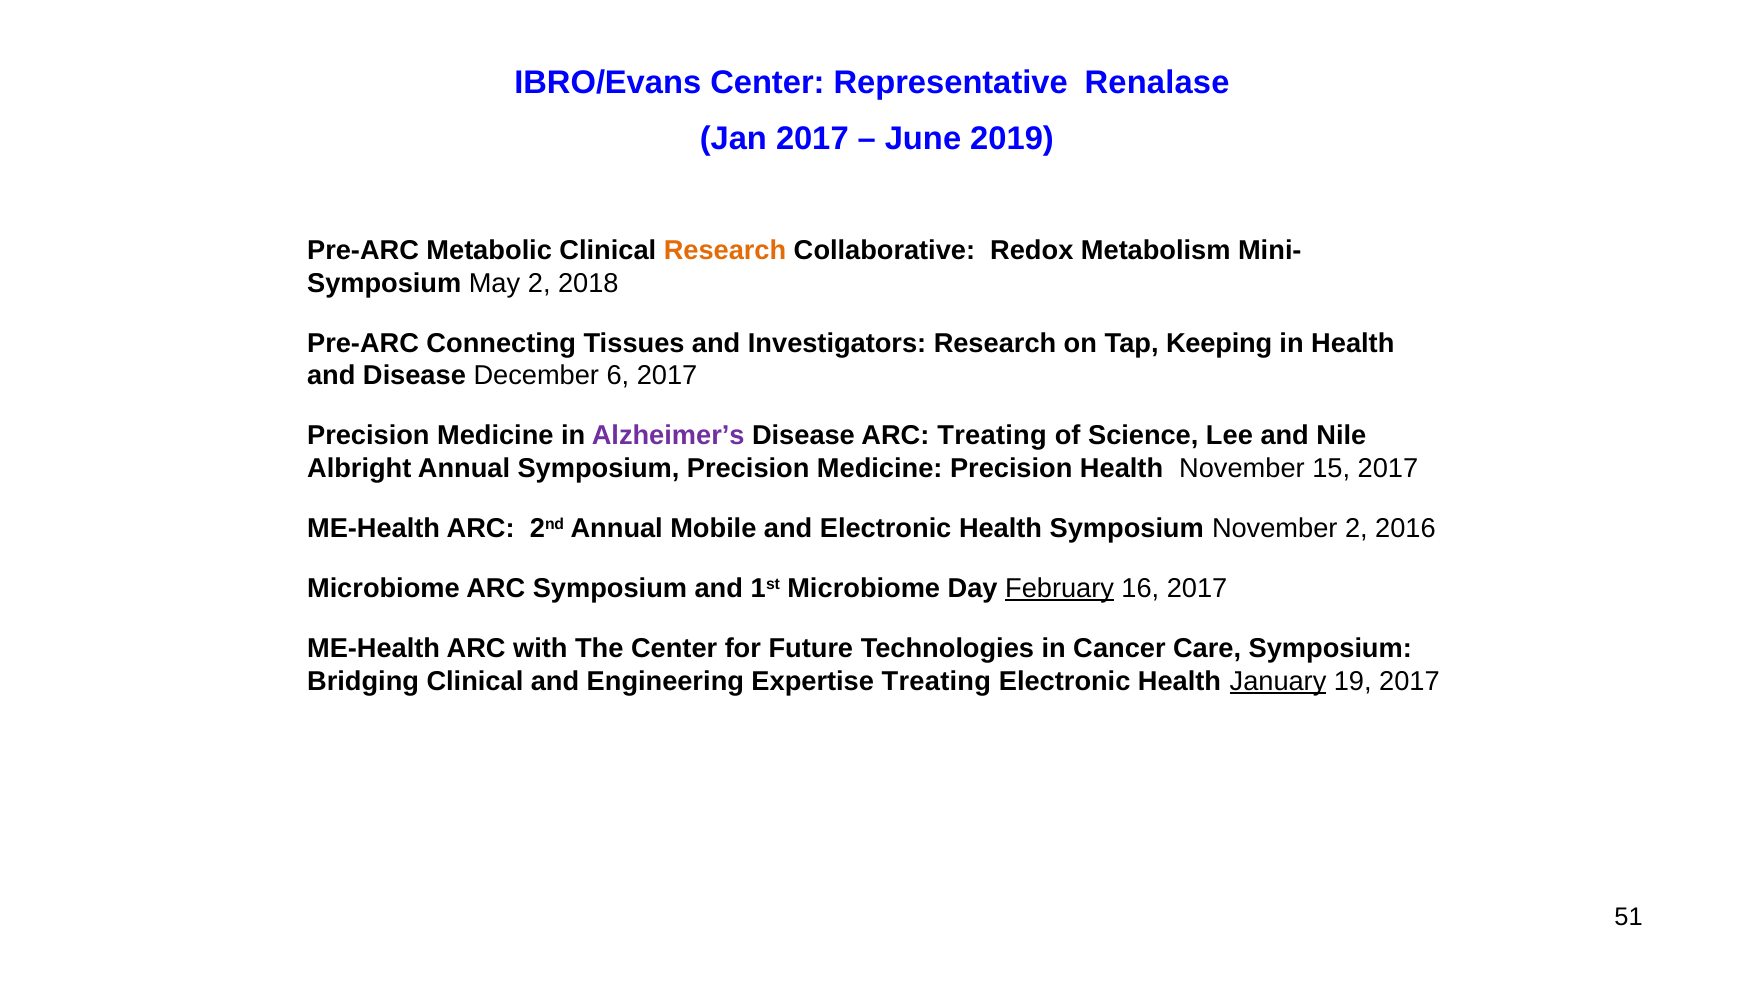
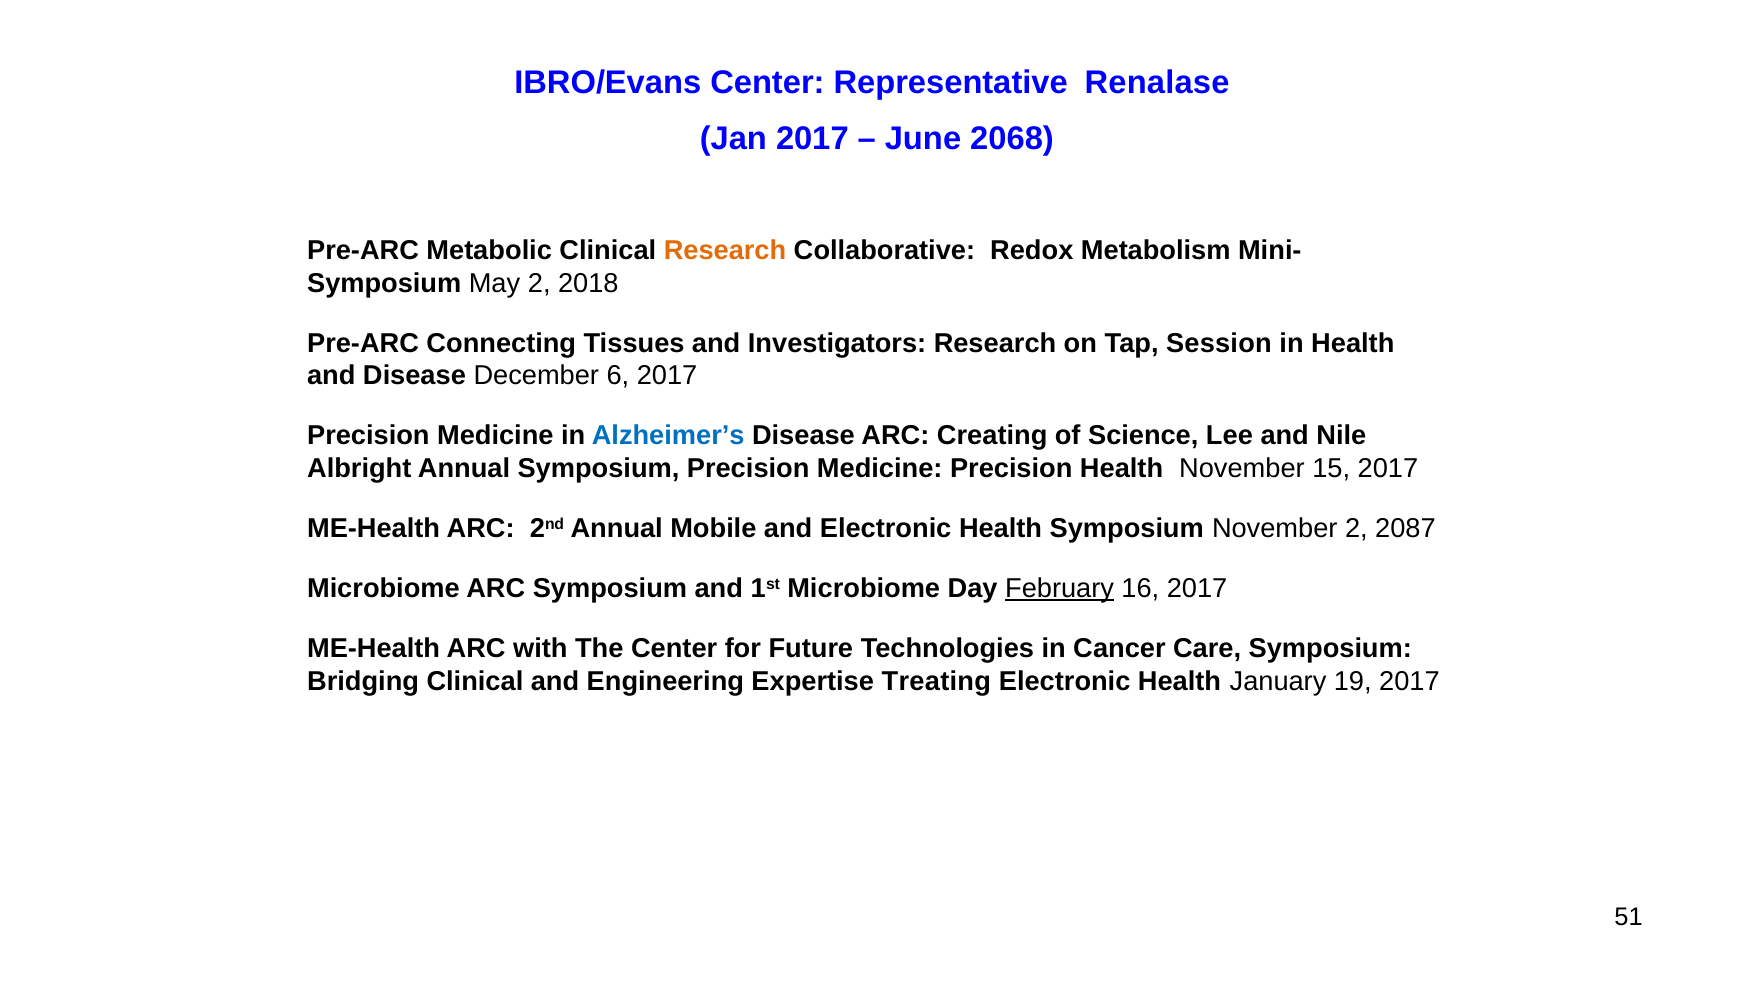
2019: 2019 -> 2068
Keeping: Keeping -> Session
Alzheimer’s colour: purple -> blue
ARC Treating: Treating -> Creating
2016: 2016 -> 2087
January underline: present -> none
